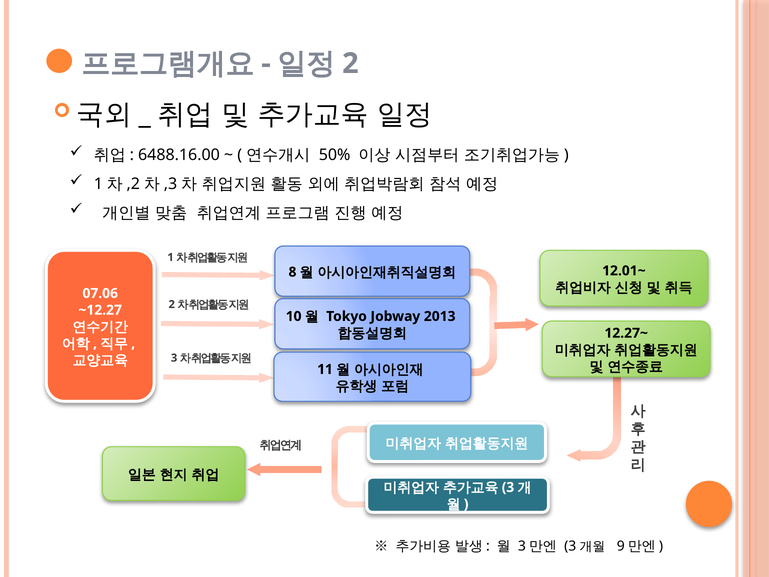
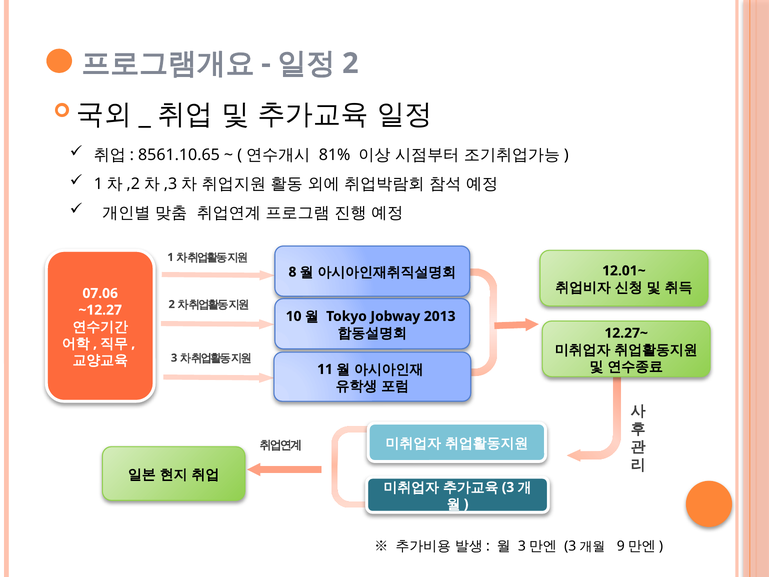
6488.16.00: 6488.16.00 -> 8561.10.65
50%: 50% -> 81%
